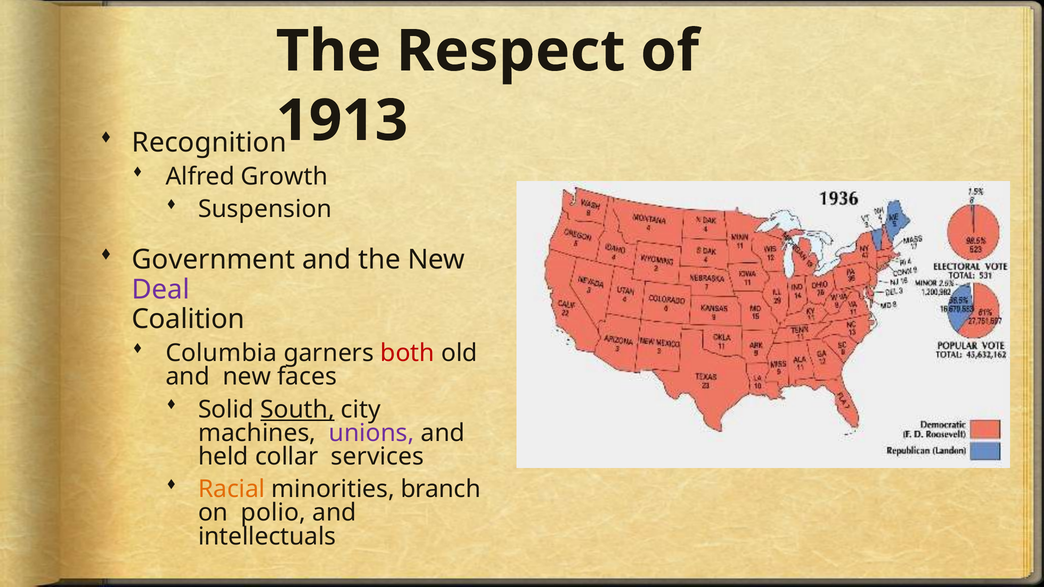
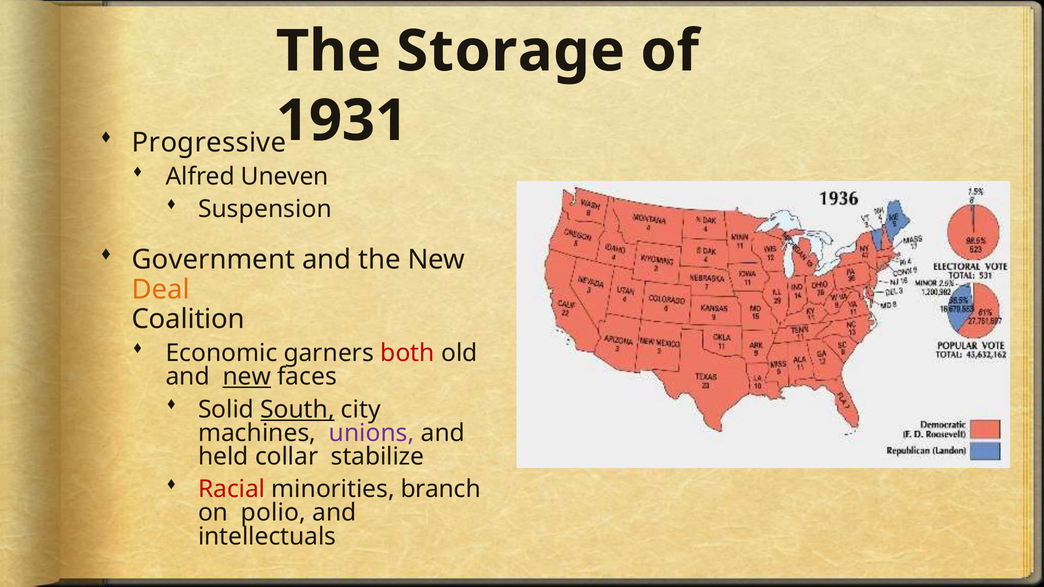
Respect: Respect -> Storage
1913: 1913 -> 1931
Recognition: Recognition -> Progressive
Growth: Growth -> Uneven
Deal colour: purple -> orange
Columbia: Columbia -> Economic
new at (247, 377) underline: none -> present
services: services -> stabilize
Racial colour: orange -> red
